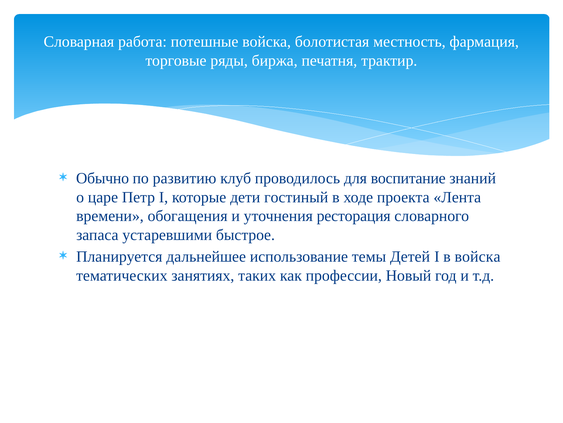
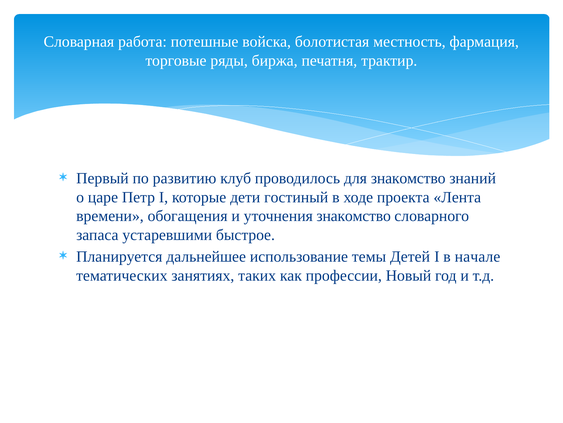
Обычно: Обычно -> Первый
для воспитание: воспитание -> знакомство
уточнения ресторация: ресторация -> знакомство
в войска: войска -> начале
